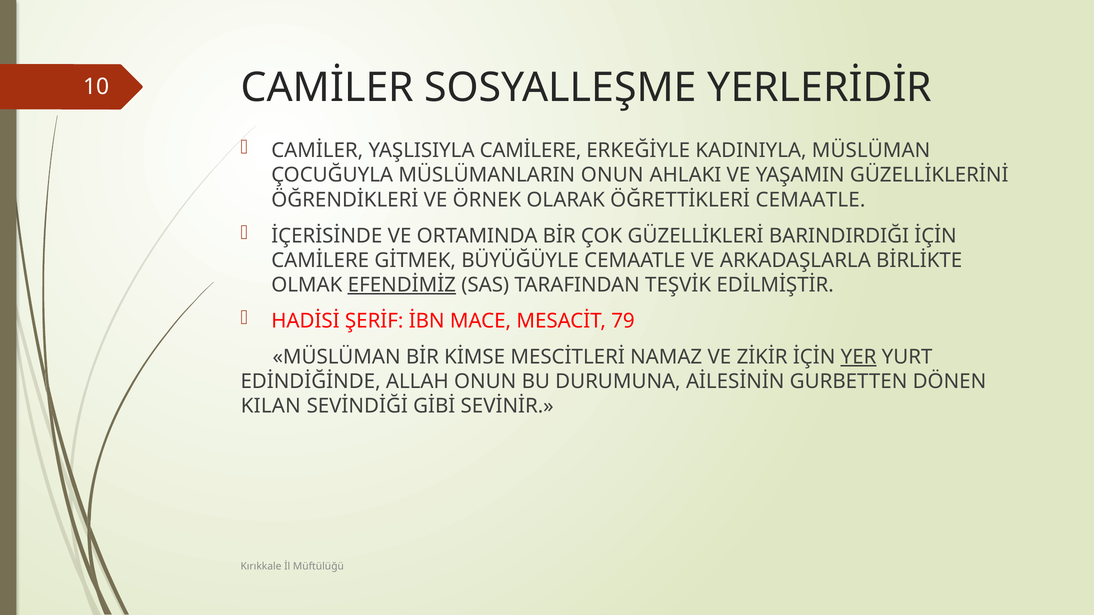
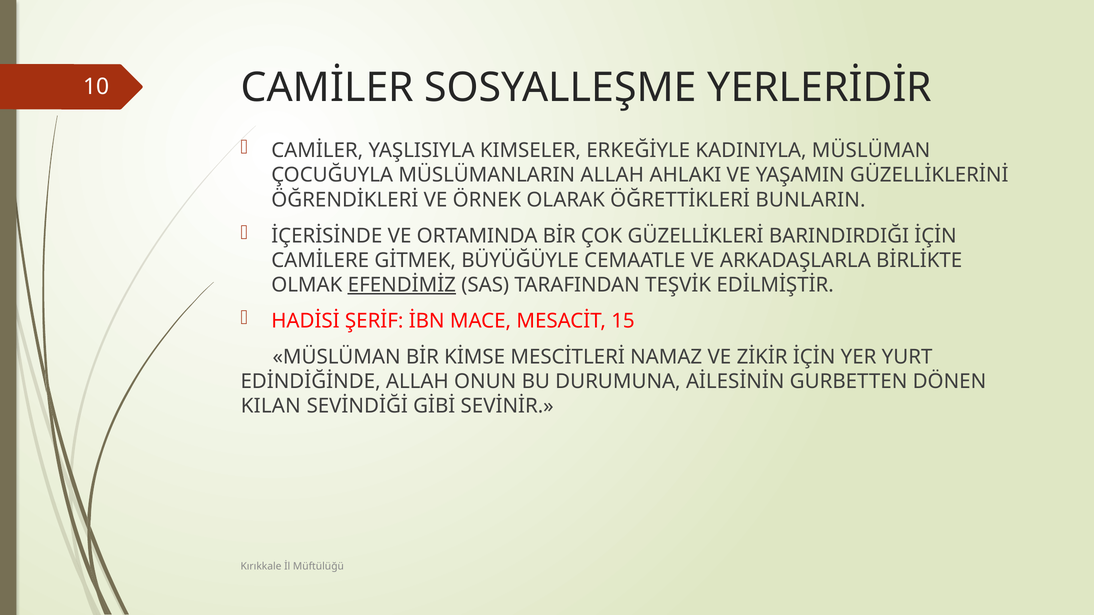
YAŞLISIYLA CAMİLERE: CAMİLERE -> KIMSELER
MÜSLÜMANLARIN ONUN: ONUN -> ALLAH
ÖĞRETTİKLERİ CEMAATLE: CEMAATLE -> BUNLARIN
79: 79 -> 15
YER underline: present -> none
